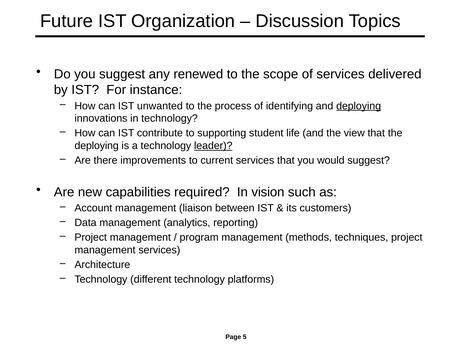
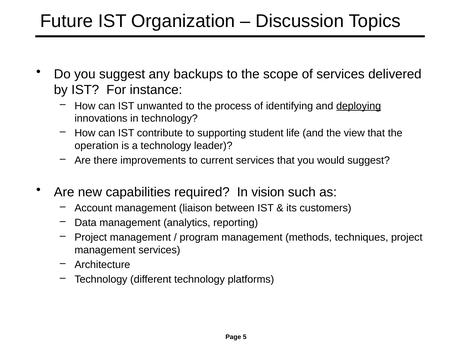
renewed: renewed -> backups
deploying at (97, 146): deploying -> operation
leader underline: present -> none
